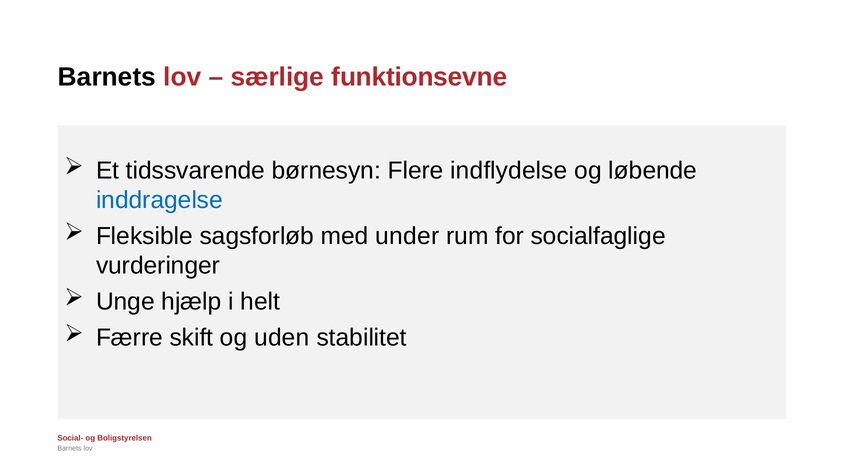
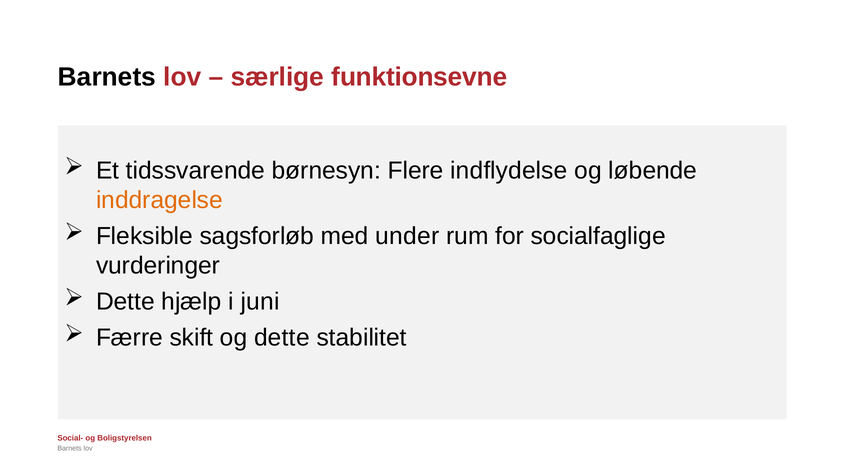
inddragelse colour: blue -> orange
Unge at (125, 302): Unge -> Dette
helt: helt -> juni
og uden: uden -> dette
